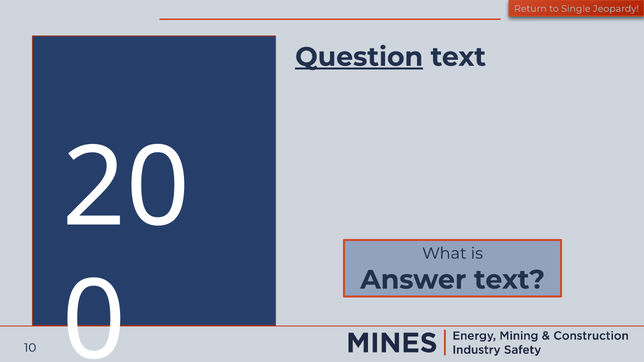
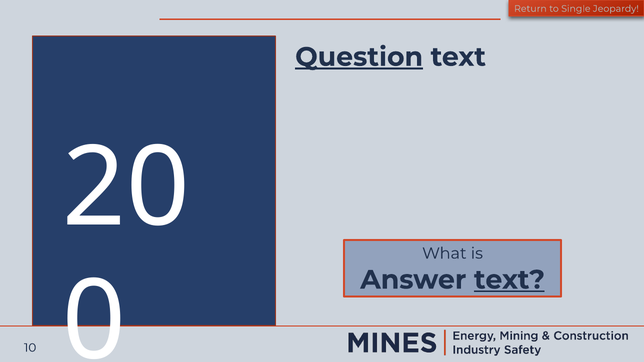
text at (509, 280) underline: none -> present
